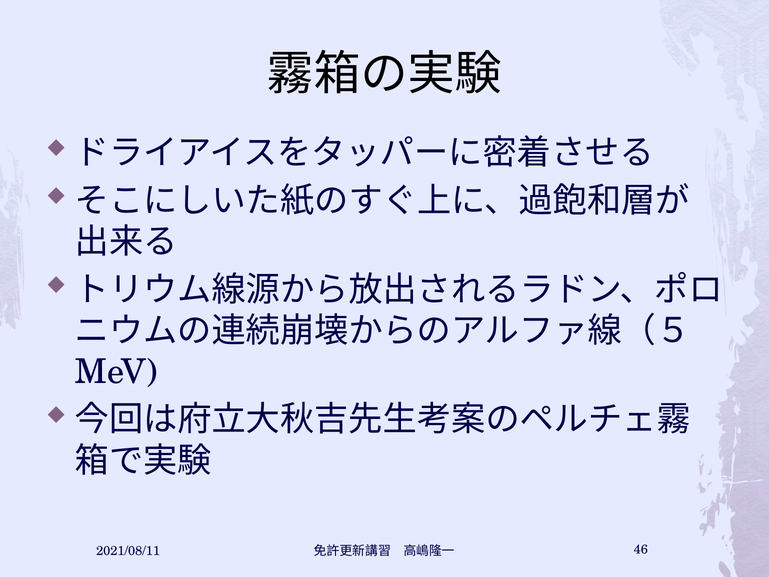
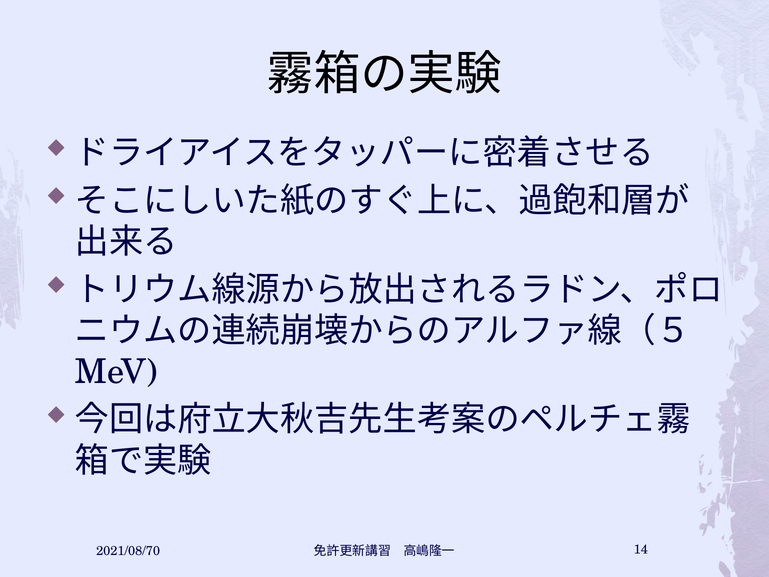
2021/08/11: 2021/08/11 -> 2021/08/70
46: 46 -> 14
